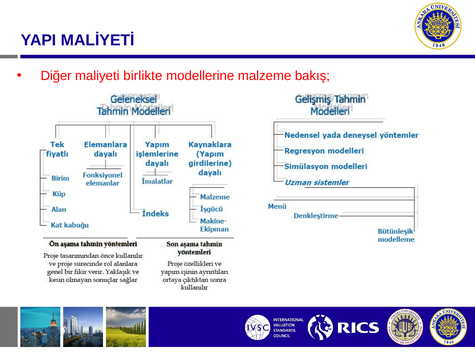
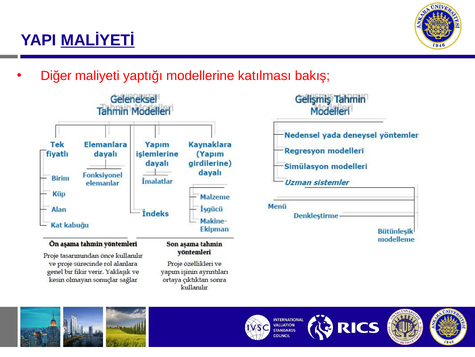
MALİYETİ underline: none -> present
birlikte: birlikte -> yaptığı
malzeme: malzeme -> katılması
